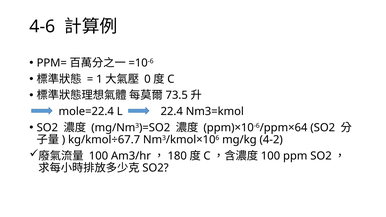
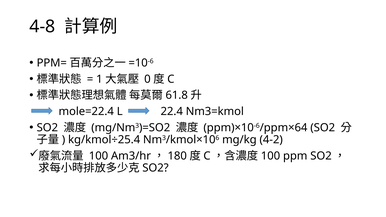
4-6: 4-6 -> 4-8
73.5: 73.5 -> 61.8
kg/kmol÷67.7: kg/kmol÷67.7 -> kg/kmol÷25.4
